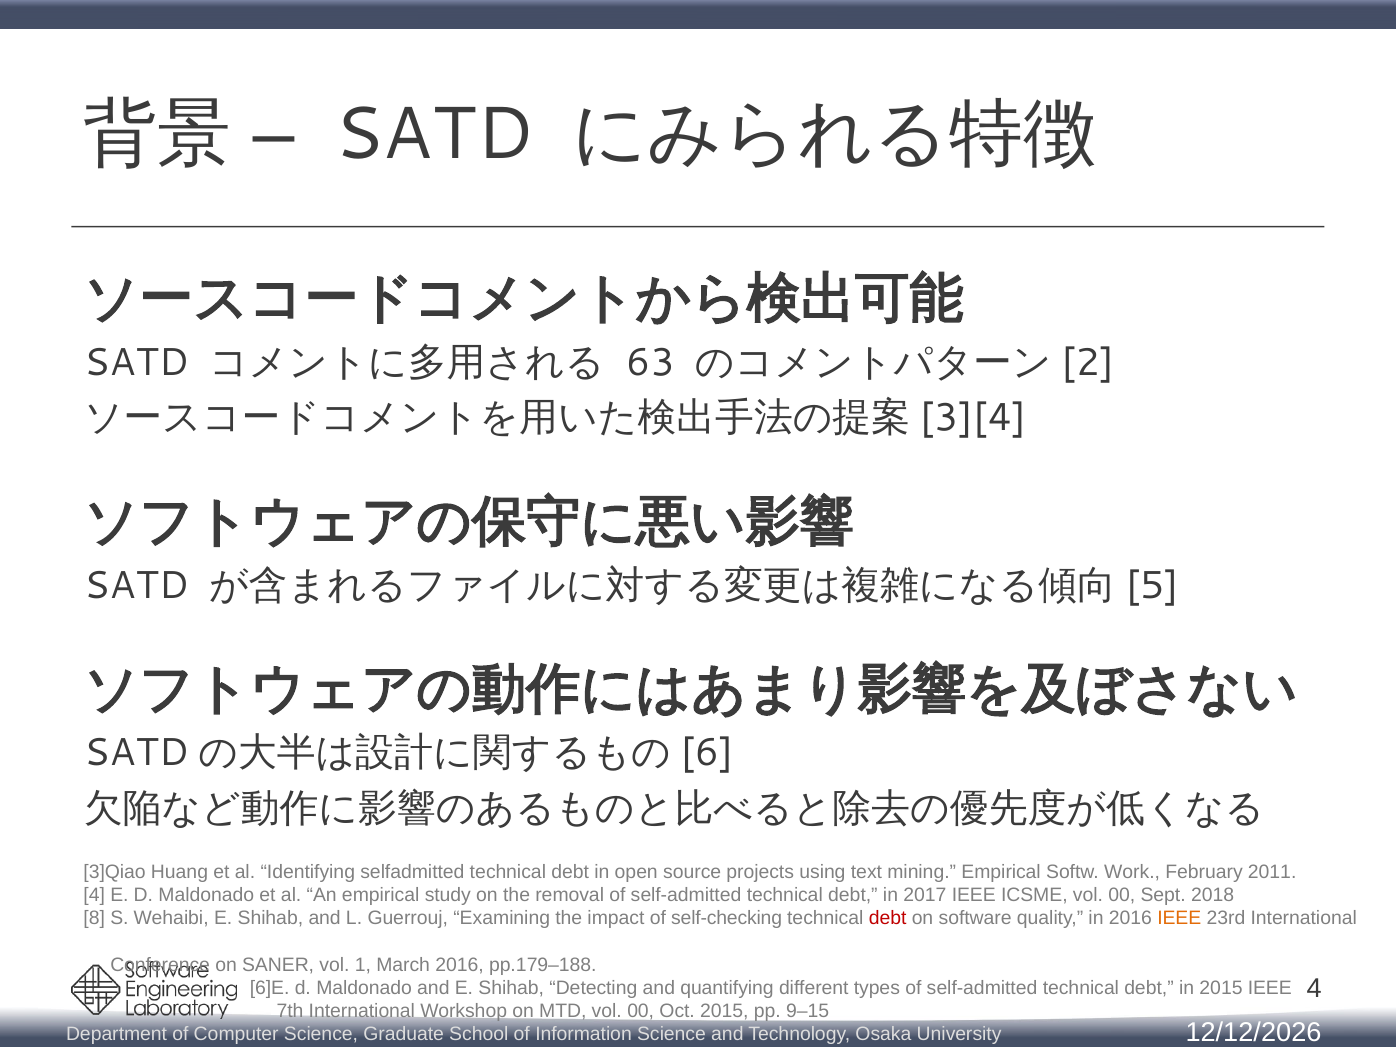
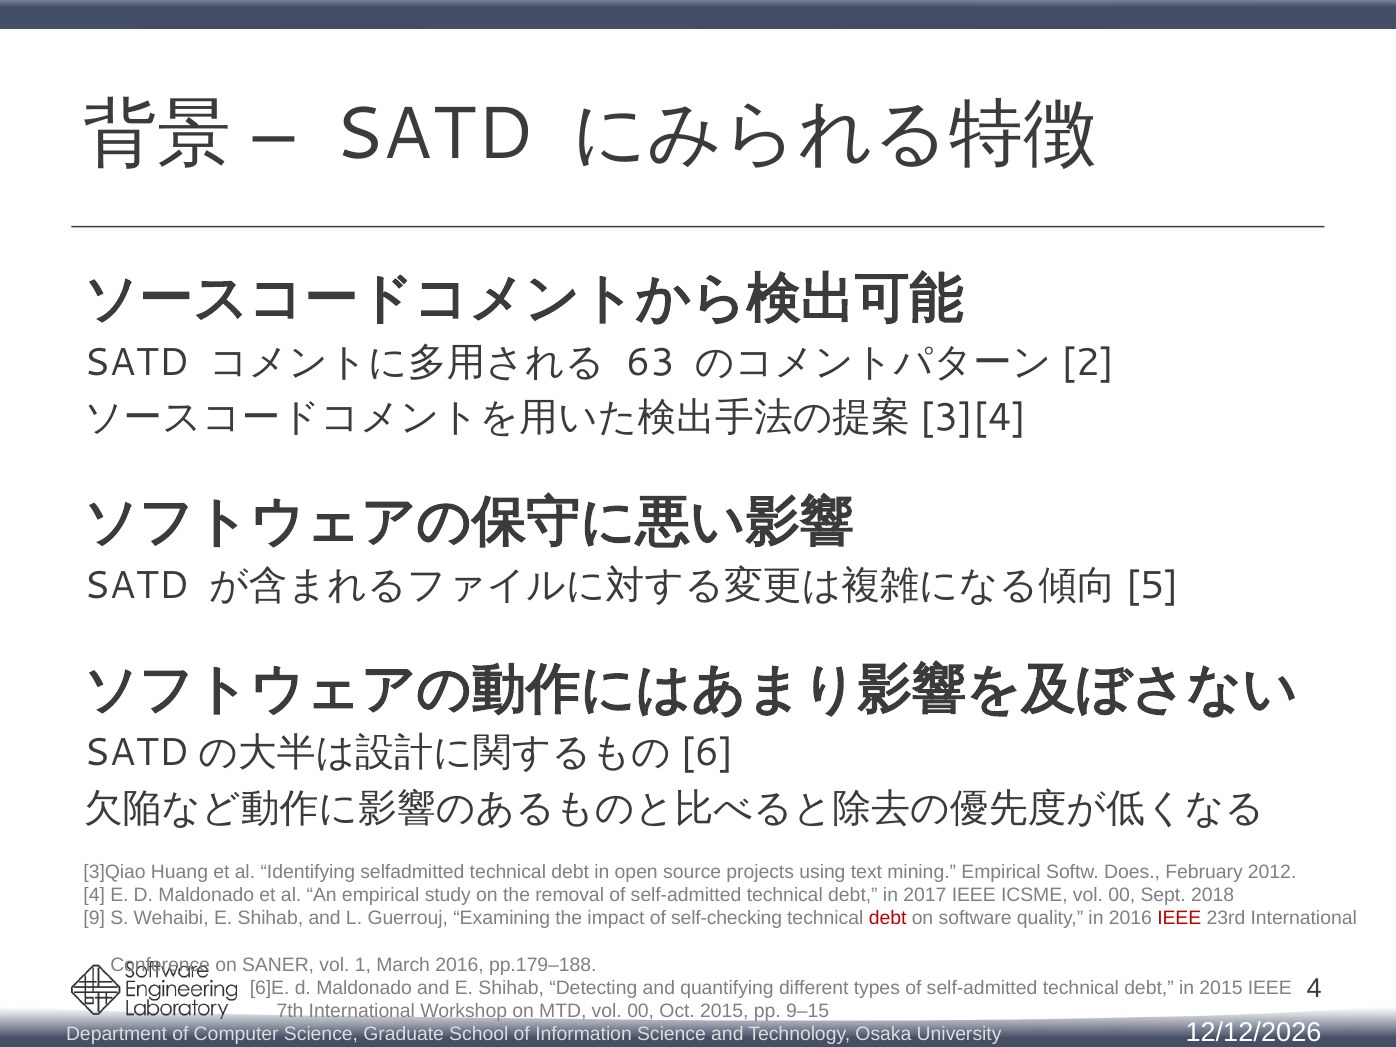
Work: Work -> Does
2011: 2011 -> 2012
8: 8 -> 9
IEEE at (1179, 918) colour: orange -> red
